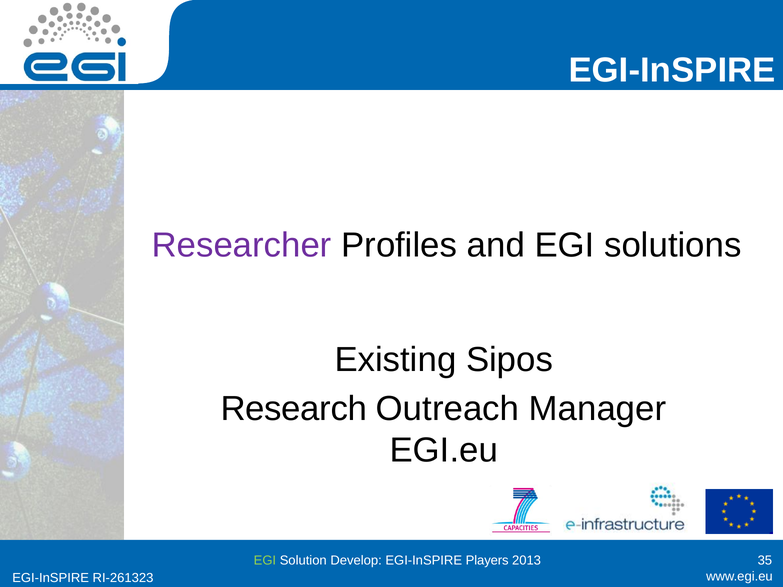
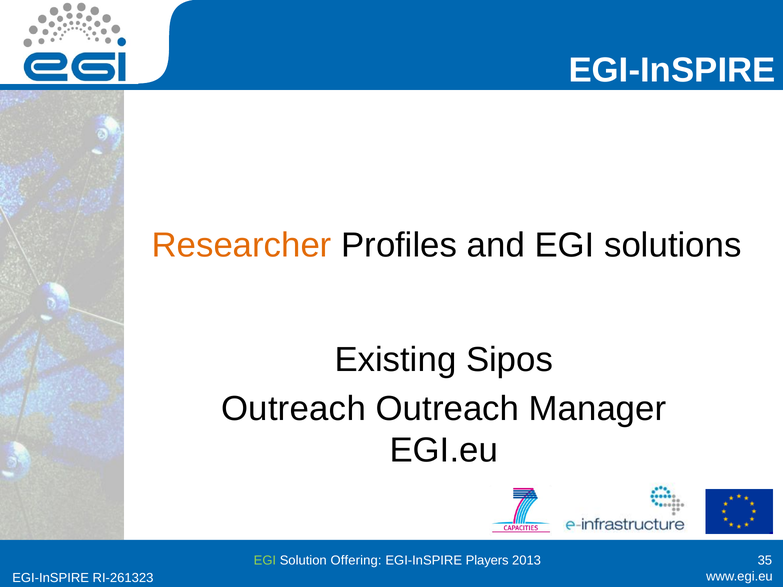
Researcher colour: purple -> orange
Research at (294, 409): Research -> Outreach
Develop: Develop -> Offering
